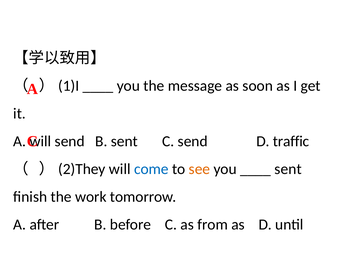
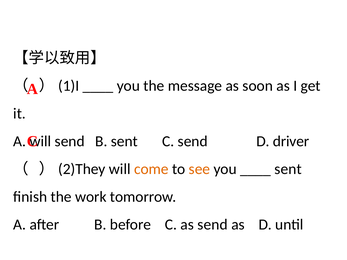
traffic: traffic -> driver
come colour: blue -> orange
as from: from -> send
